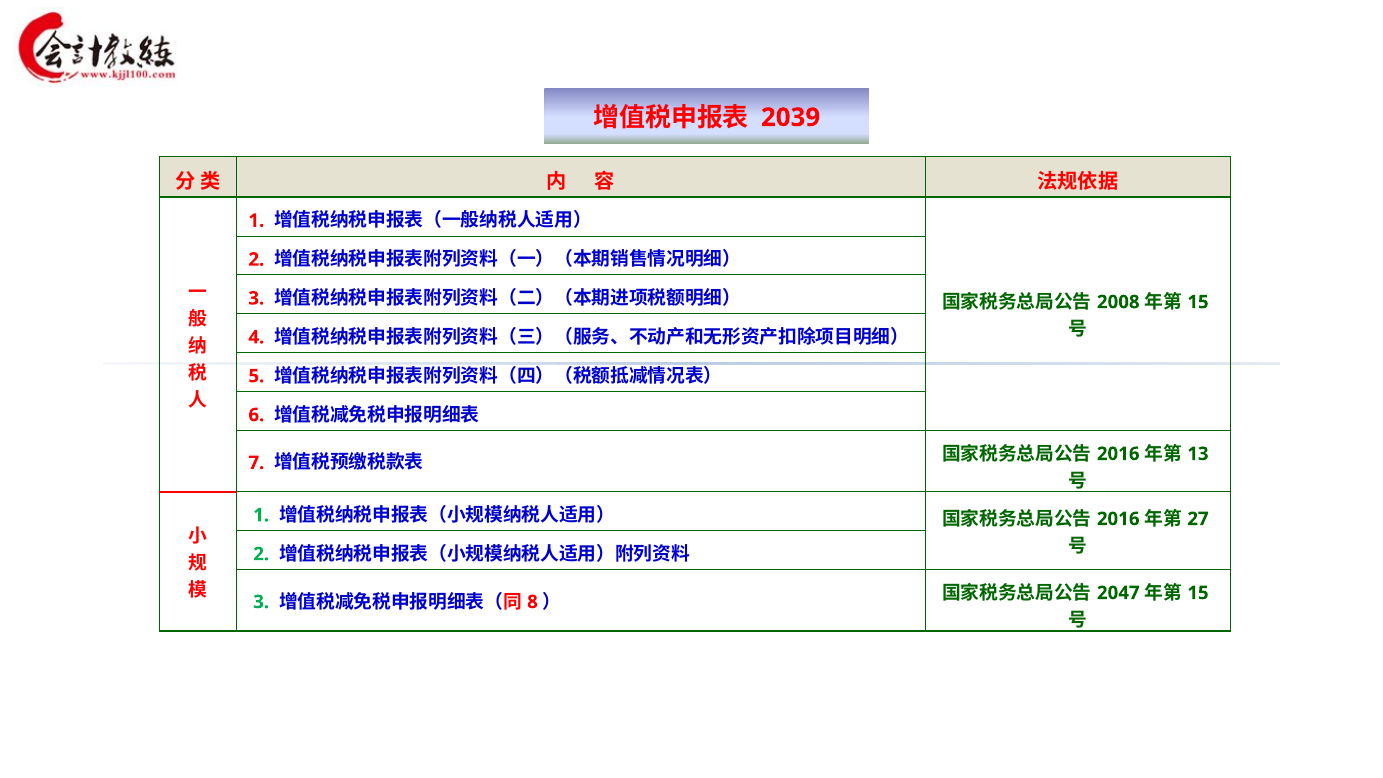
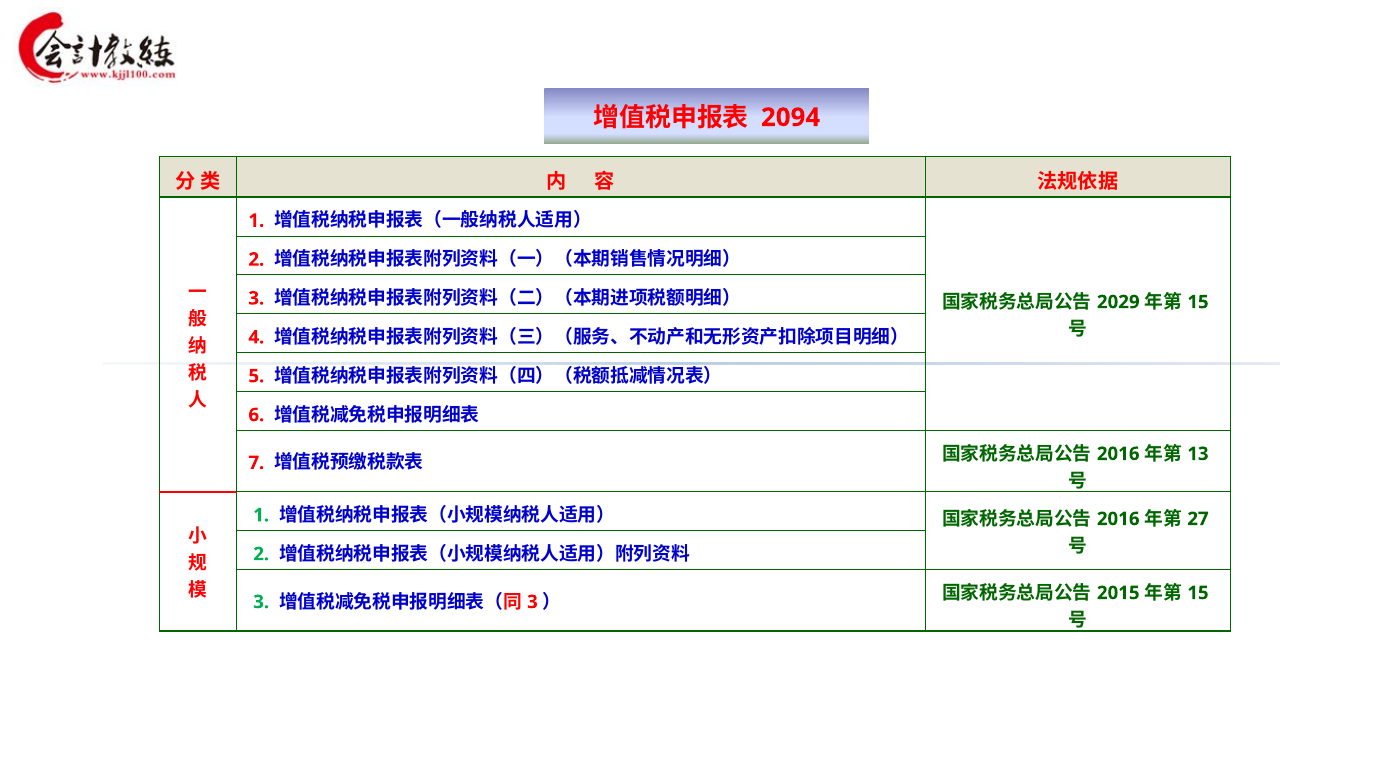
2039: 2039 -> 2094
2008: 2008 -> 2029
8 at (532, 602): 8 -> 3
2047: 2047 -> 2015
